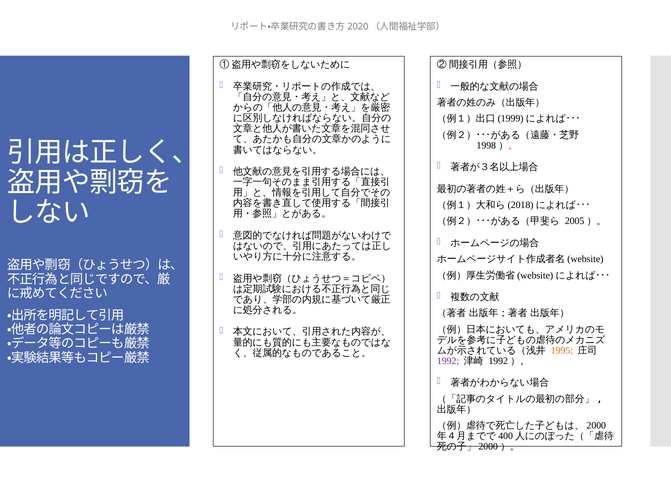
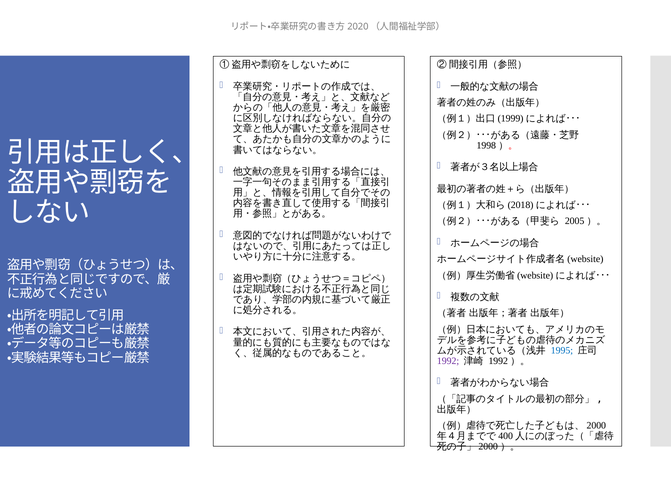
1995 colour: orange -> blue
